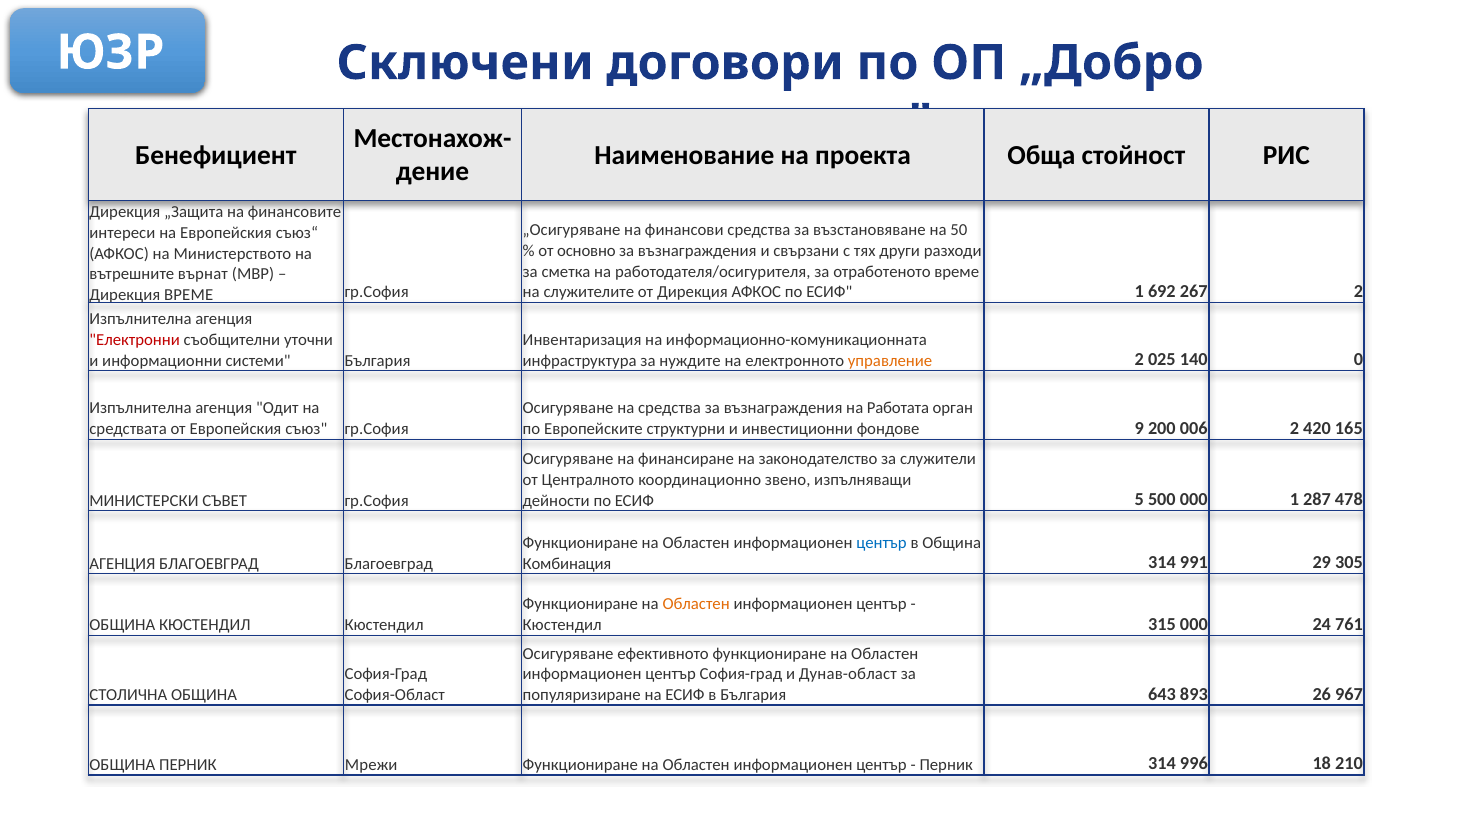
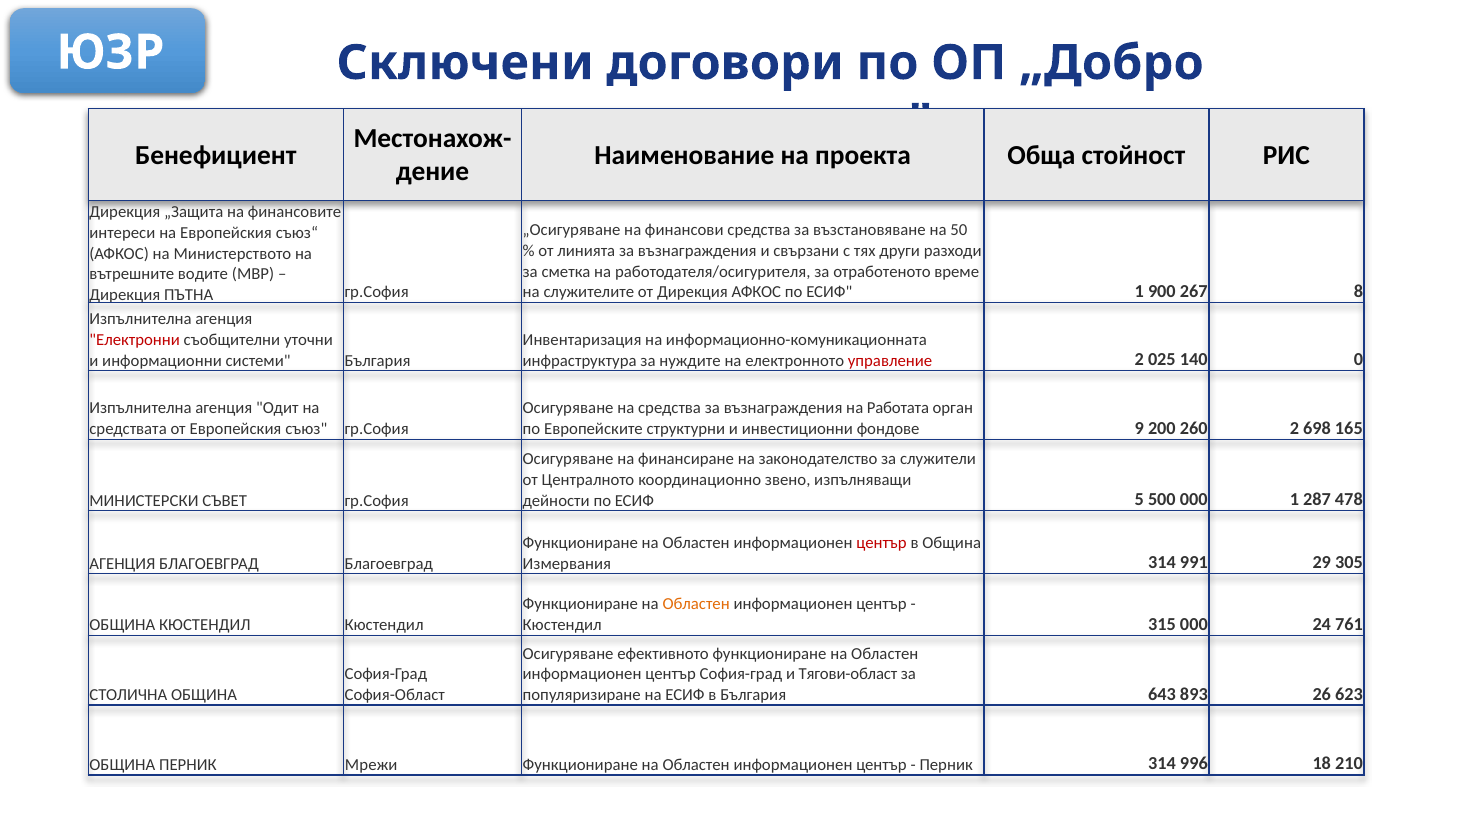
основно: основно -> линията
върнат: върнат -> водите
692: 692 -> 900
267 2: 2 -> 8
Дирекция ВРЕМЕ: ВРЕМЕ -> ПЪТНА
управление at (890, 360) colour: orange -> red
006: 006 -> 260
420: 420 -> 698
център at (882, 543) colour: blue -> red
Комбинация: Комбинация -> Измервания
Дунав-област: Дунав-област -> Тягови-област
967: 967 -> 623
